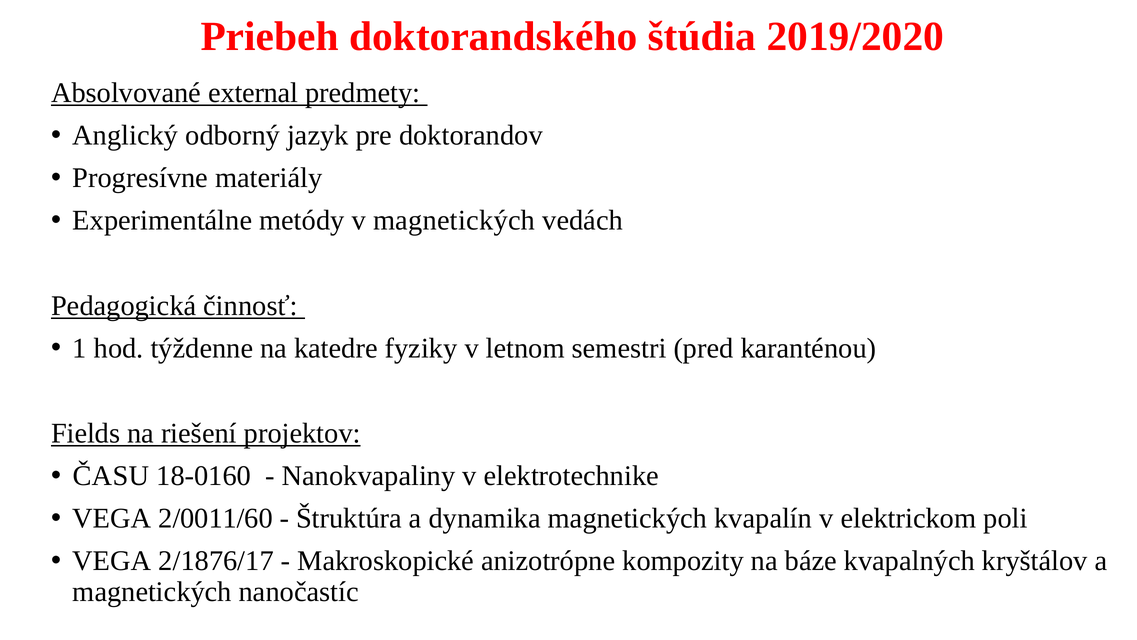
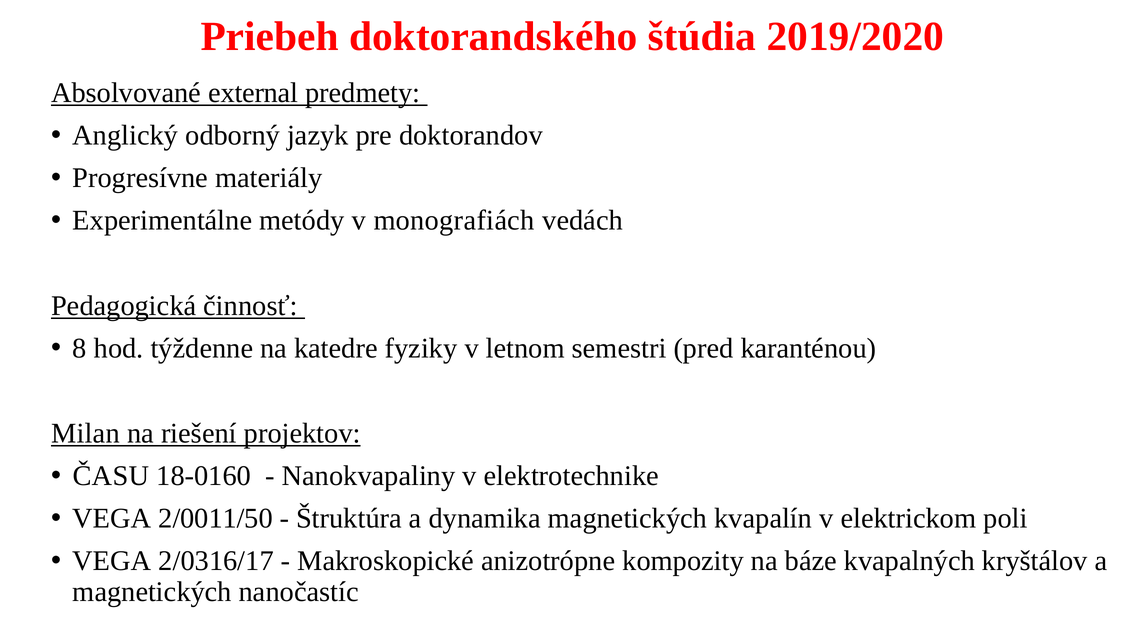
v magnetických: magnetických -> monografiách
1: 1 -> 8
Fields: Fields -> Milan
2/0011/60: 2/0011/60 -> 2/0011/50
2/1876/17: 2/1876/17 -> 2/0316/17
